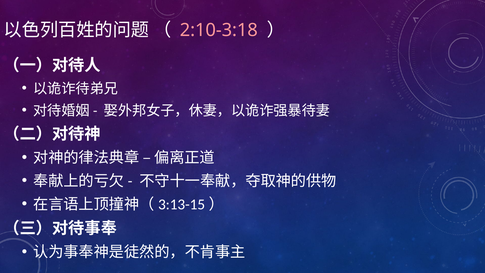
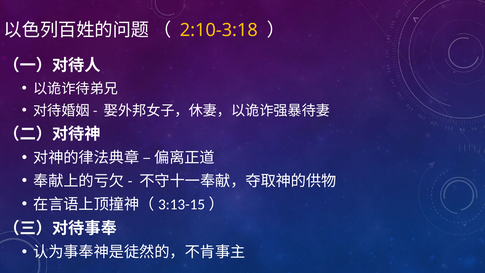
2:10-3:18 colour: pink -> yellow
